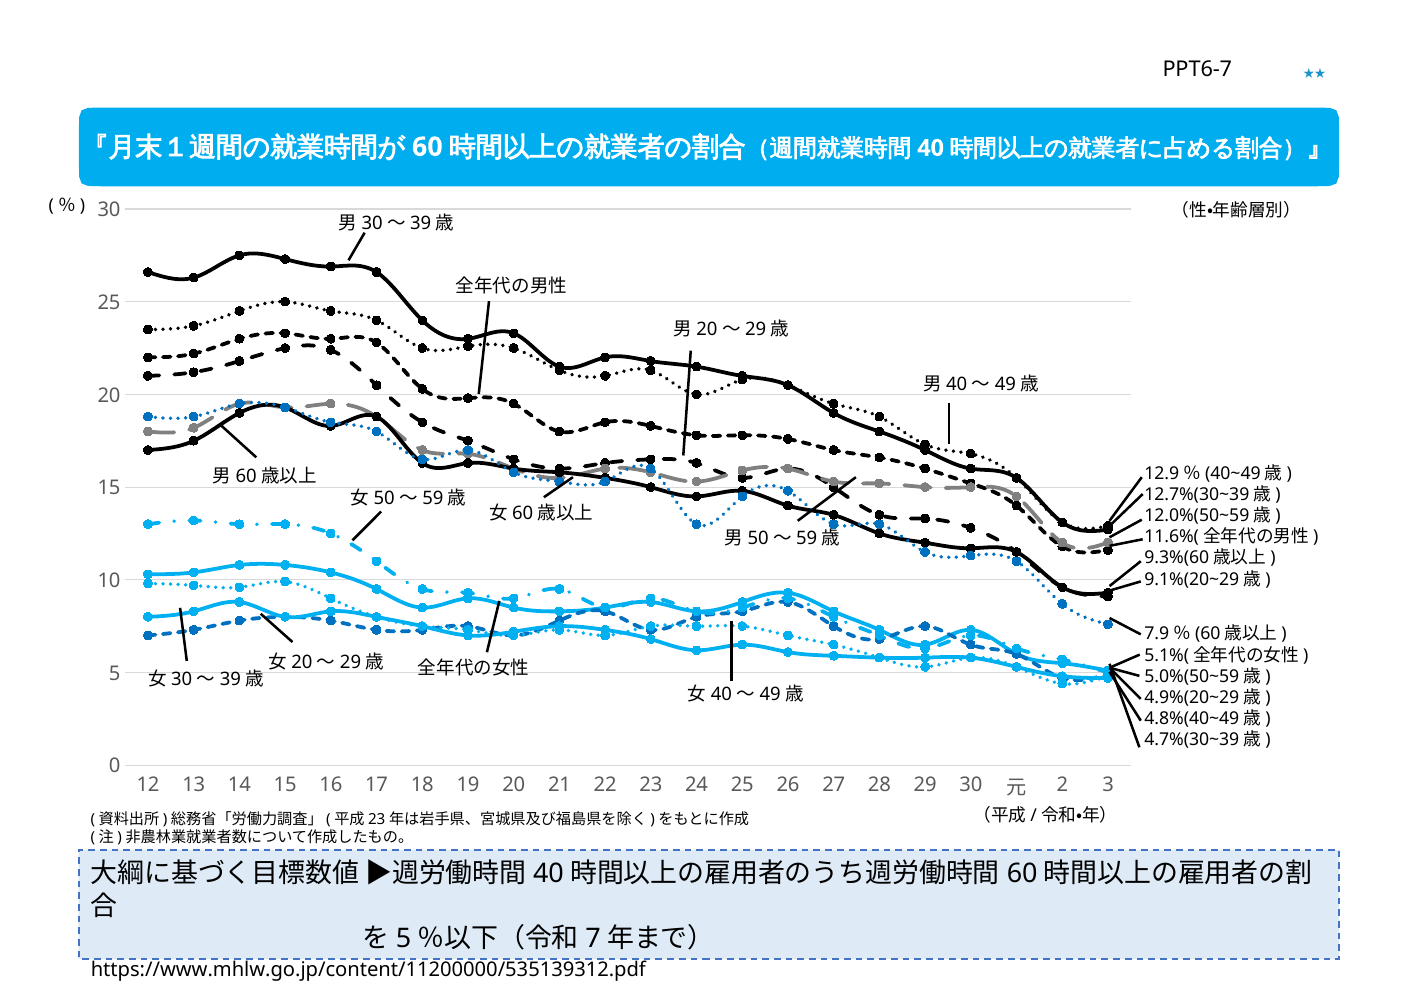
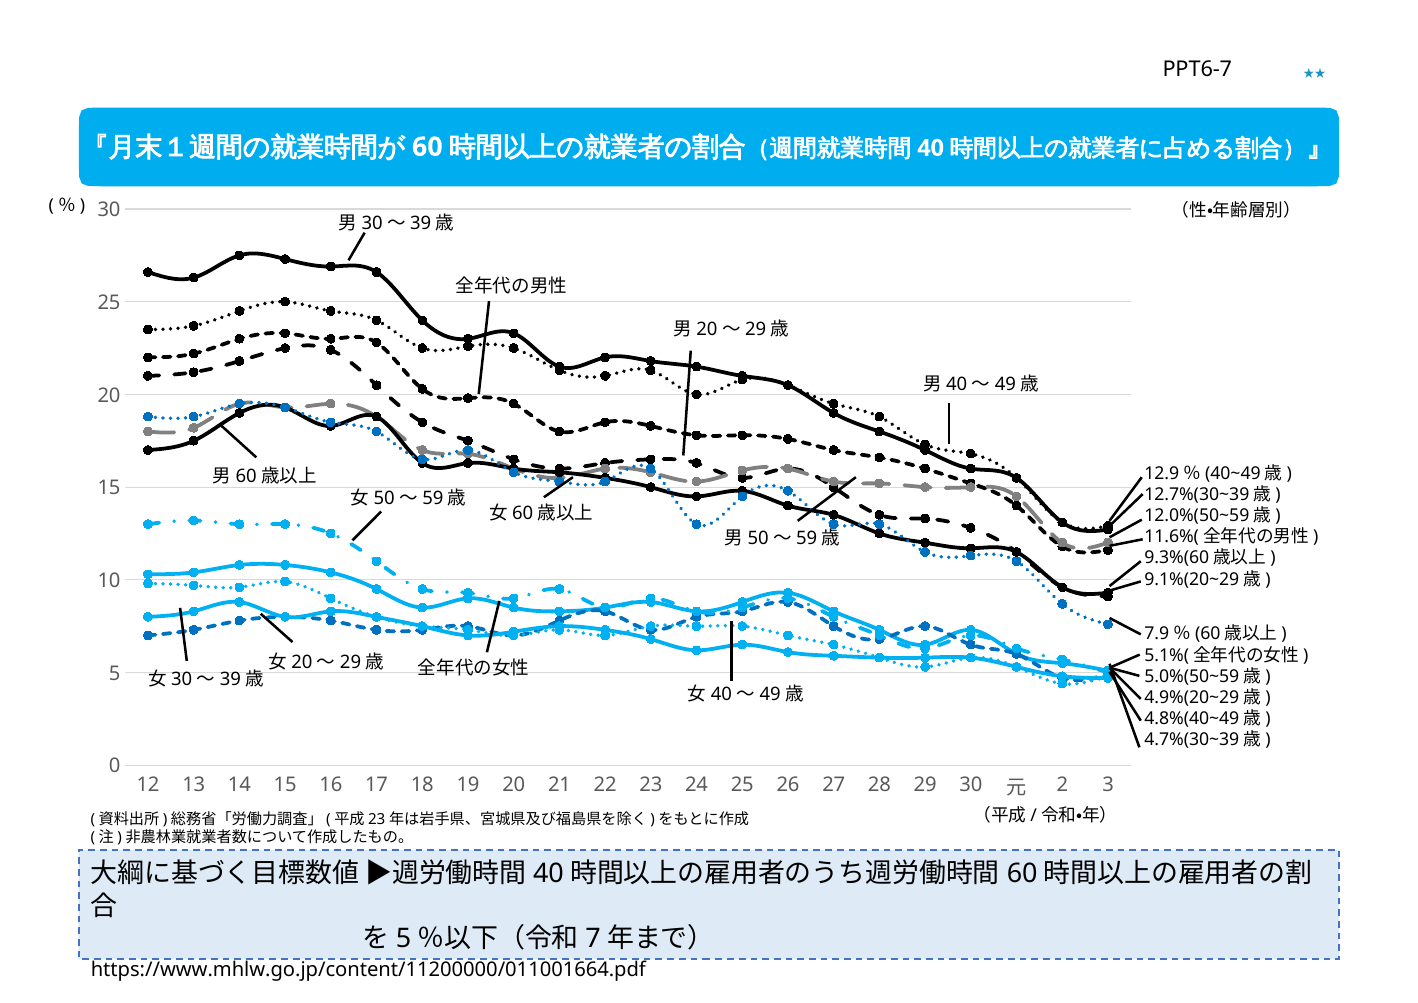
https://www.mhlw.go.jp/content/11200000/535139312.pdf: https://www.mhlw.go.jp/content/11200000/535139312.pdf -> https://www.mhlw.go.jp/content/11200000/011001664.pdf
